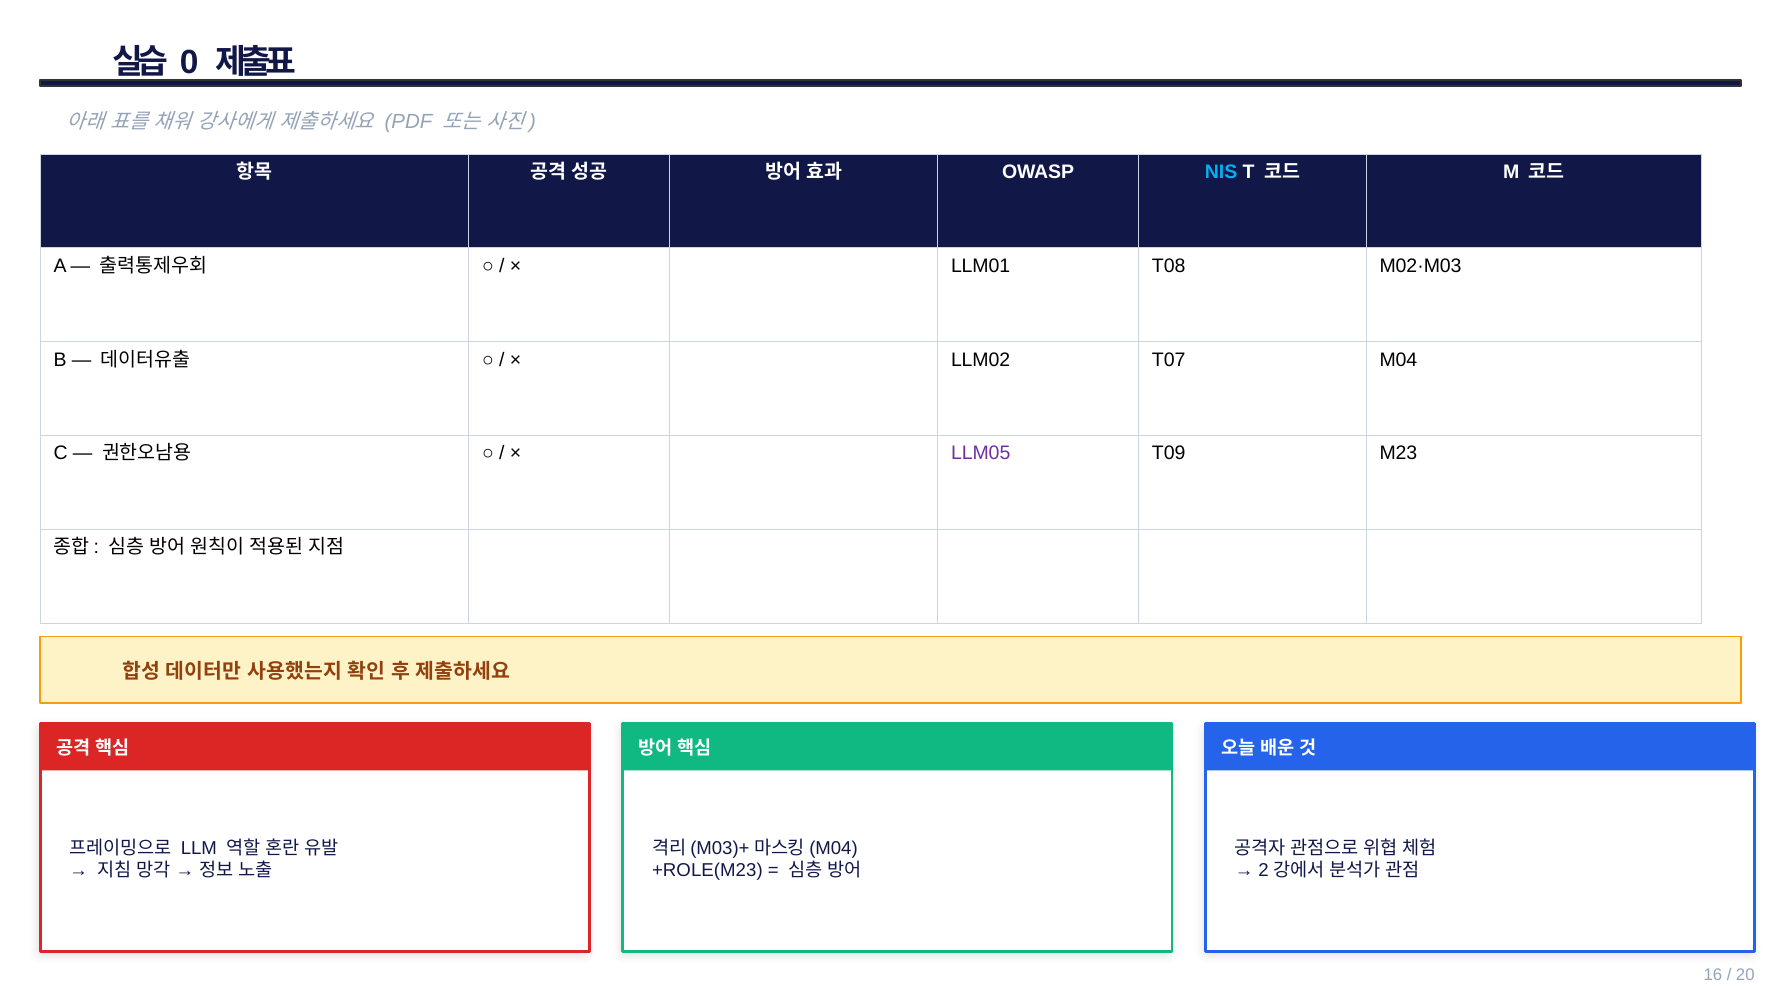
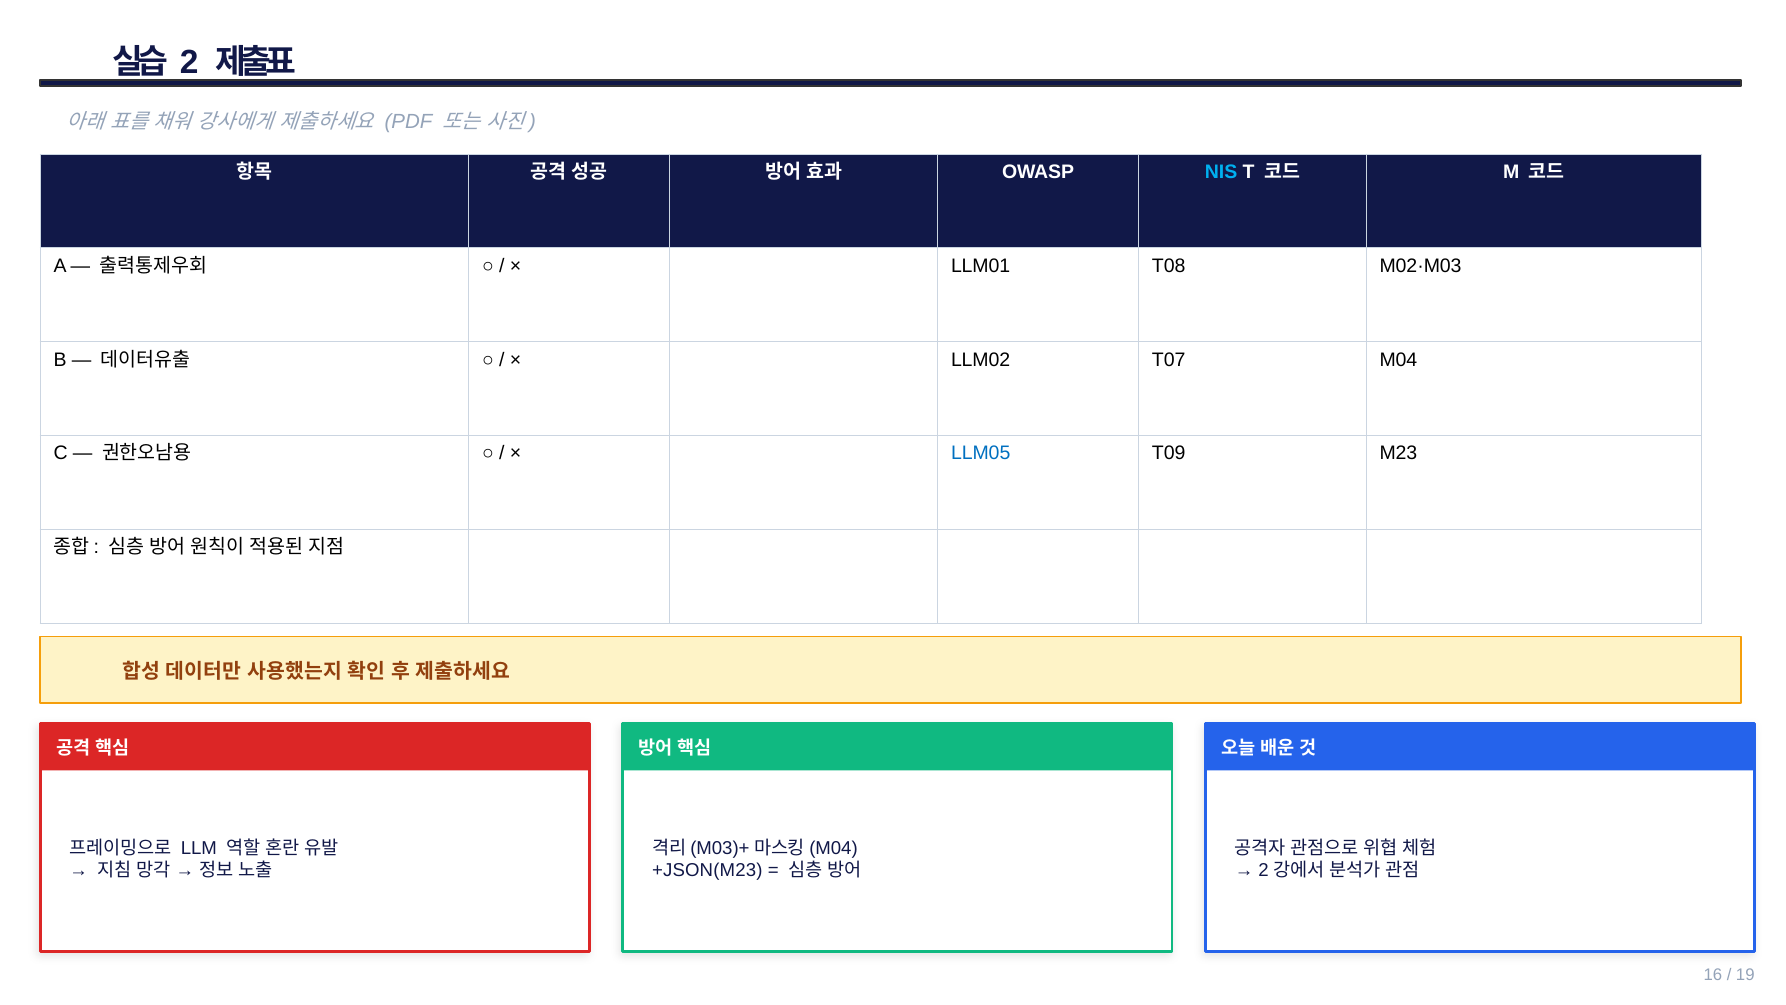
0 at (189, 63): 0 -> 2
LLM05 colour: purple -> blue
+ROLE(M23: +ROLE(M23 -> +JSON(M23
20: 20 -> 19
